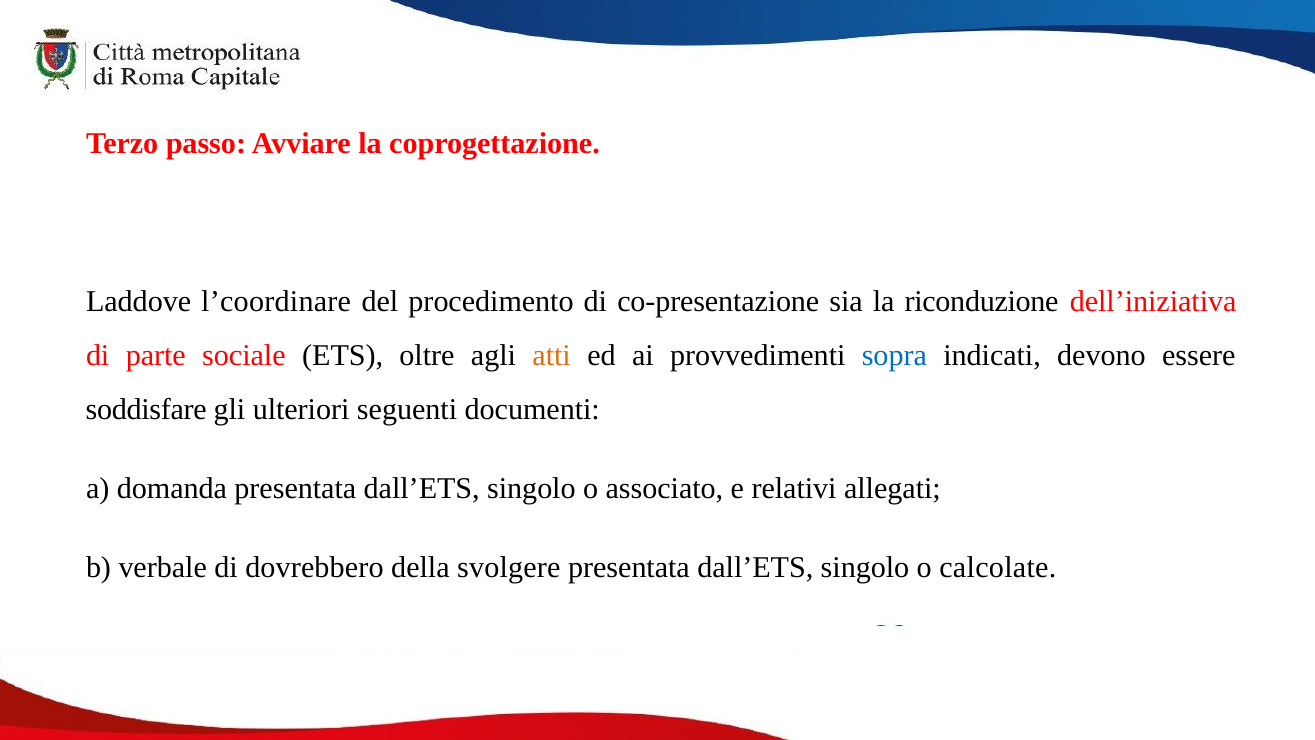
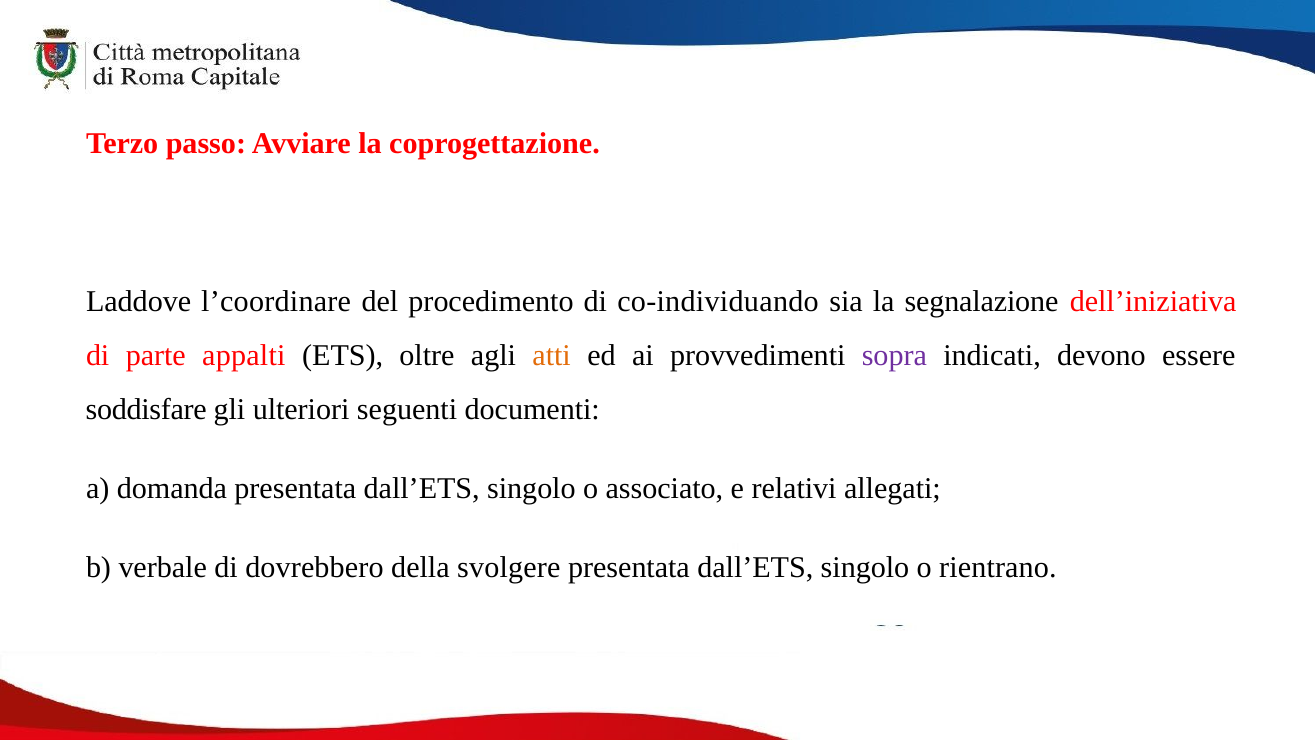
co-presentazione: co-presentazione -> co-individuando
riconduzione: riconduzione -> segnalazione
sociale: sociale -> appalti
sopra colour: blue -> purple
calcolate: calcolate -> rientrano
